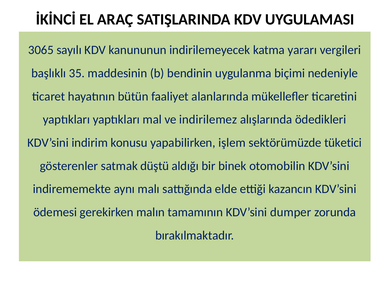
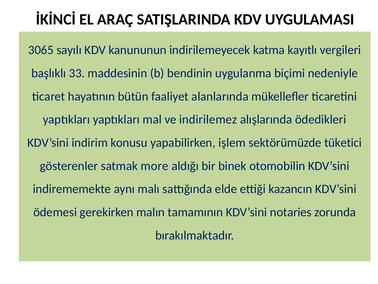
yararı: yararı -> kayıtlı
35: 35 -> 33
düştü: düştü -> more
dumper: dumper -> notaries
